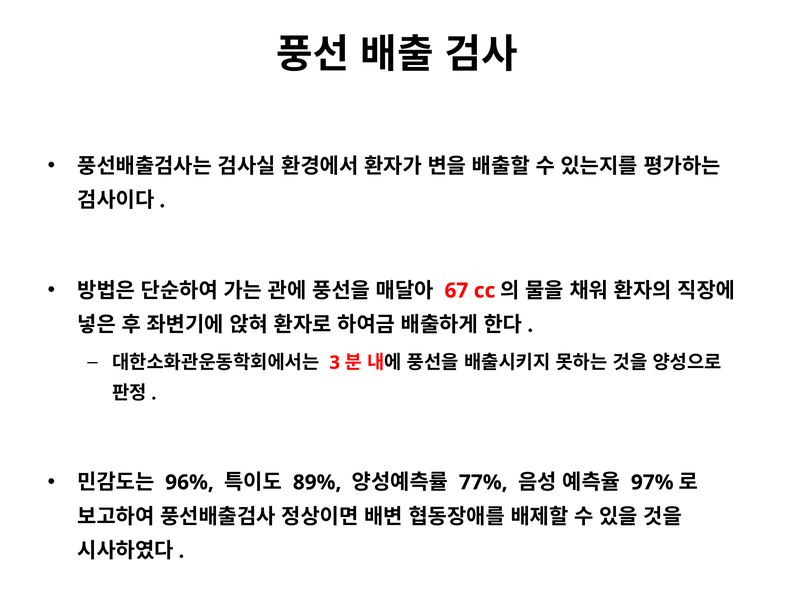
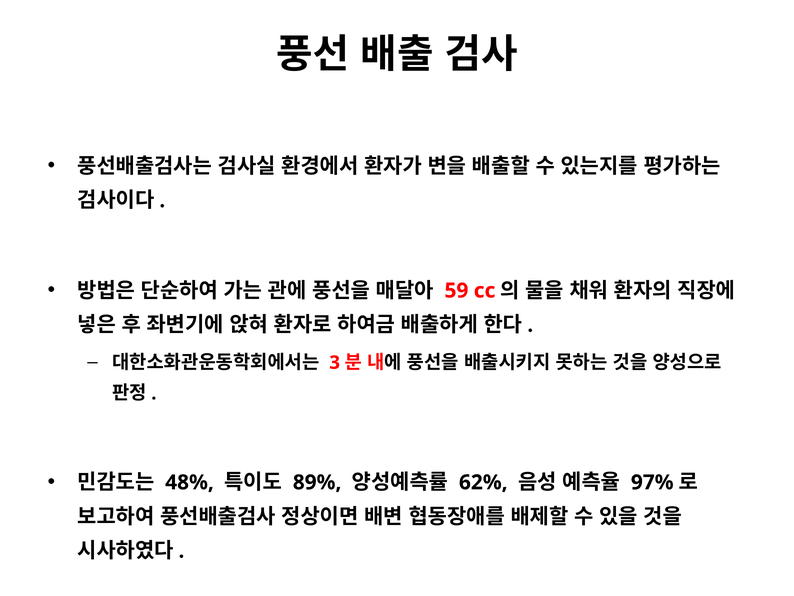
67: 67 -> 59
96%: 96% -> 48%
77%: 77% -> 62%
